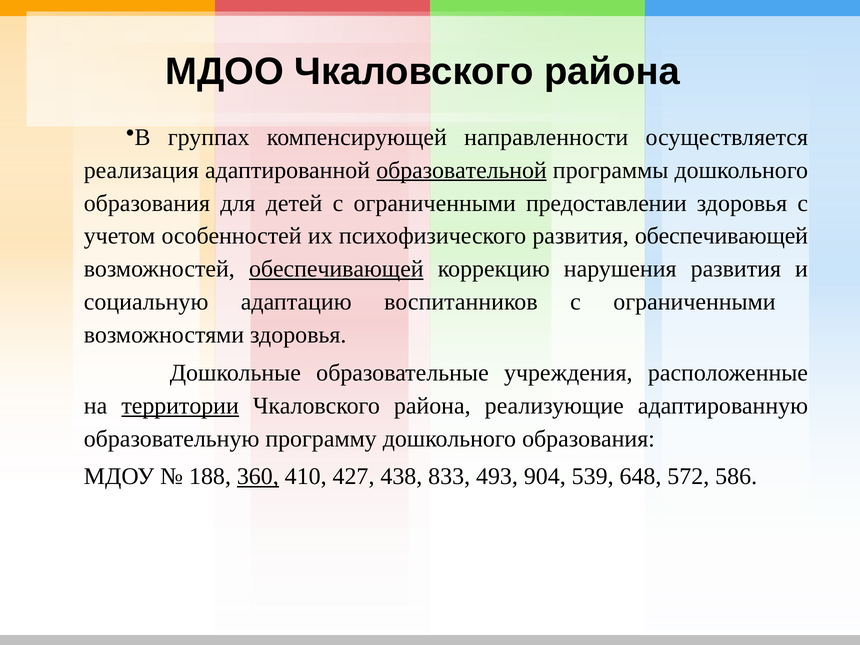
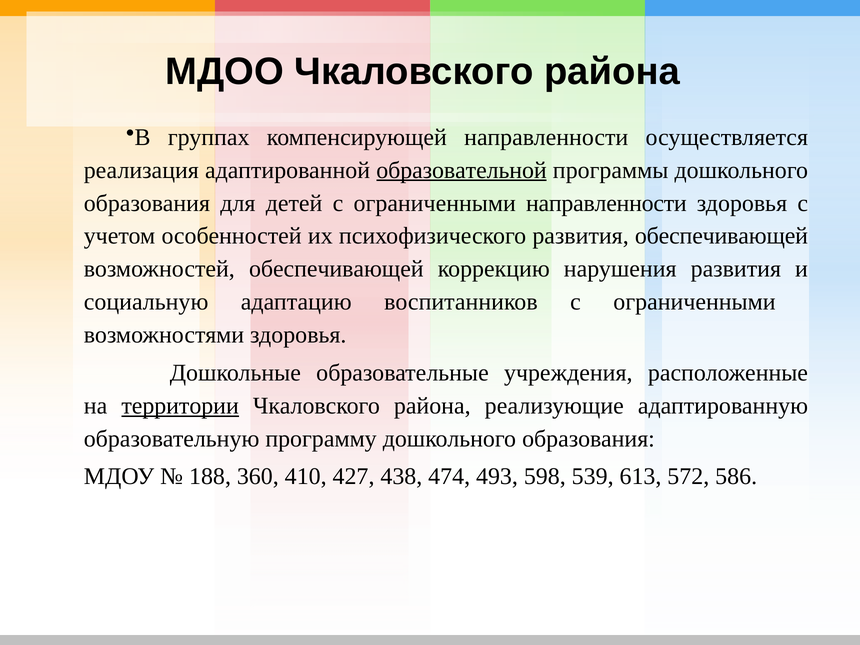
ограниченными предоставлении: предоставлении -> направленности
обеспечивающей at (336, 269) underline: present -> none
360 underline: present -> none
833: 833 -> 474
904: 904 -> 598
648: 648 -> 613
